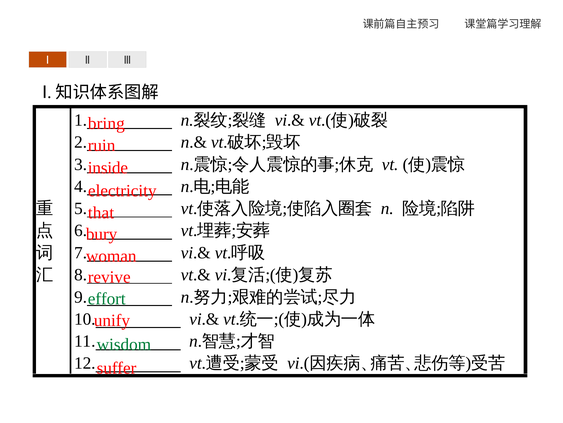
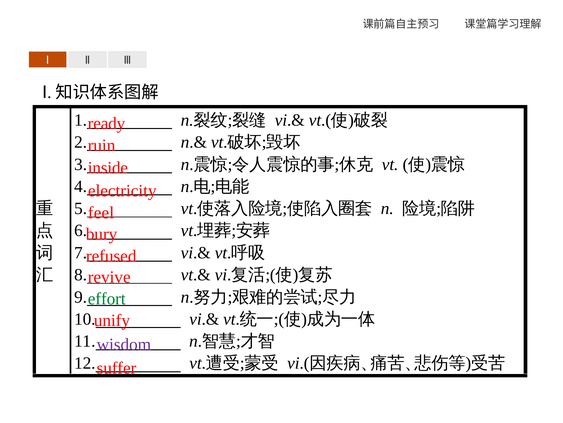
bring: bring -> ready
that: that -> feel
woman: woman -> refused
wisdom colour: green -> purple
